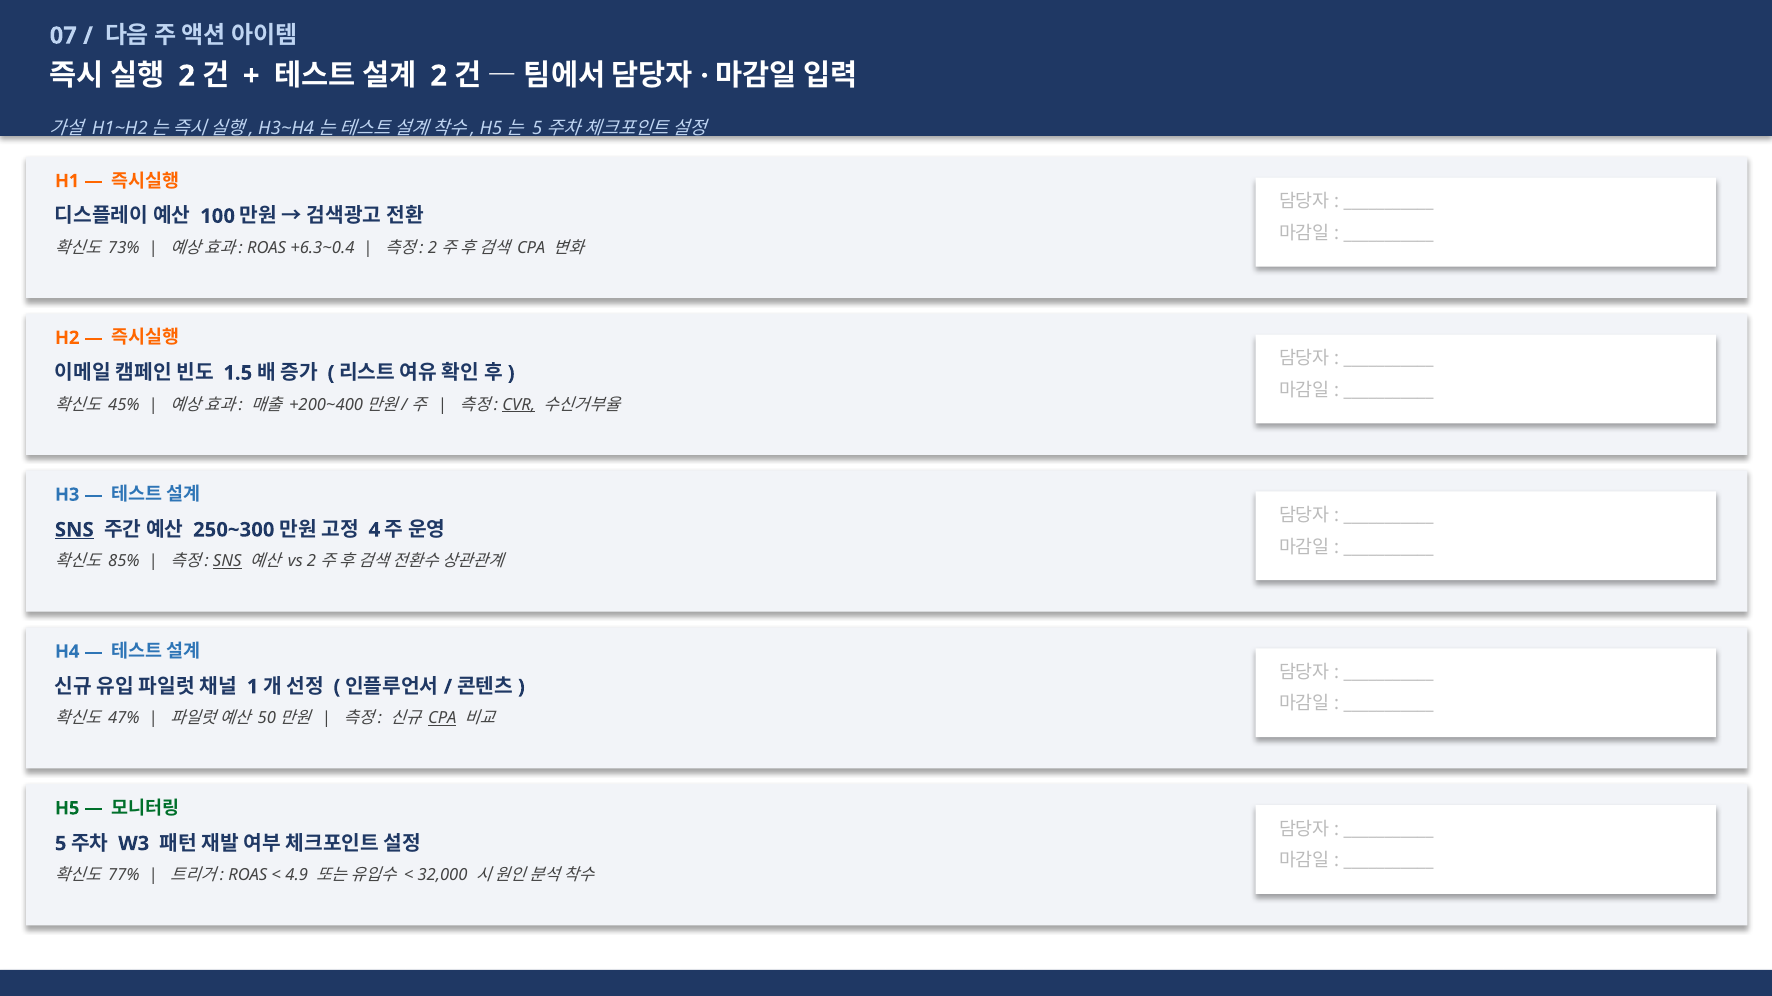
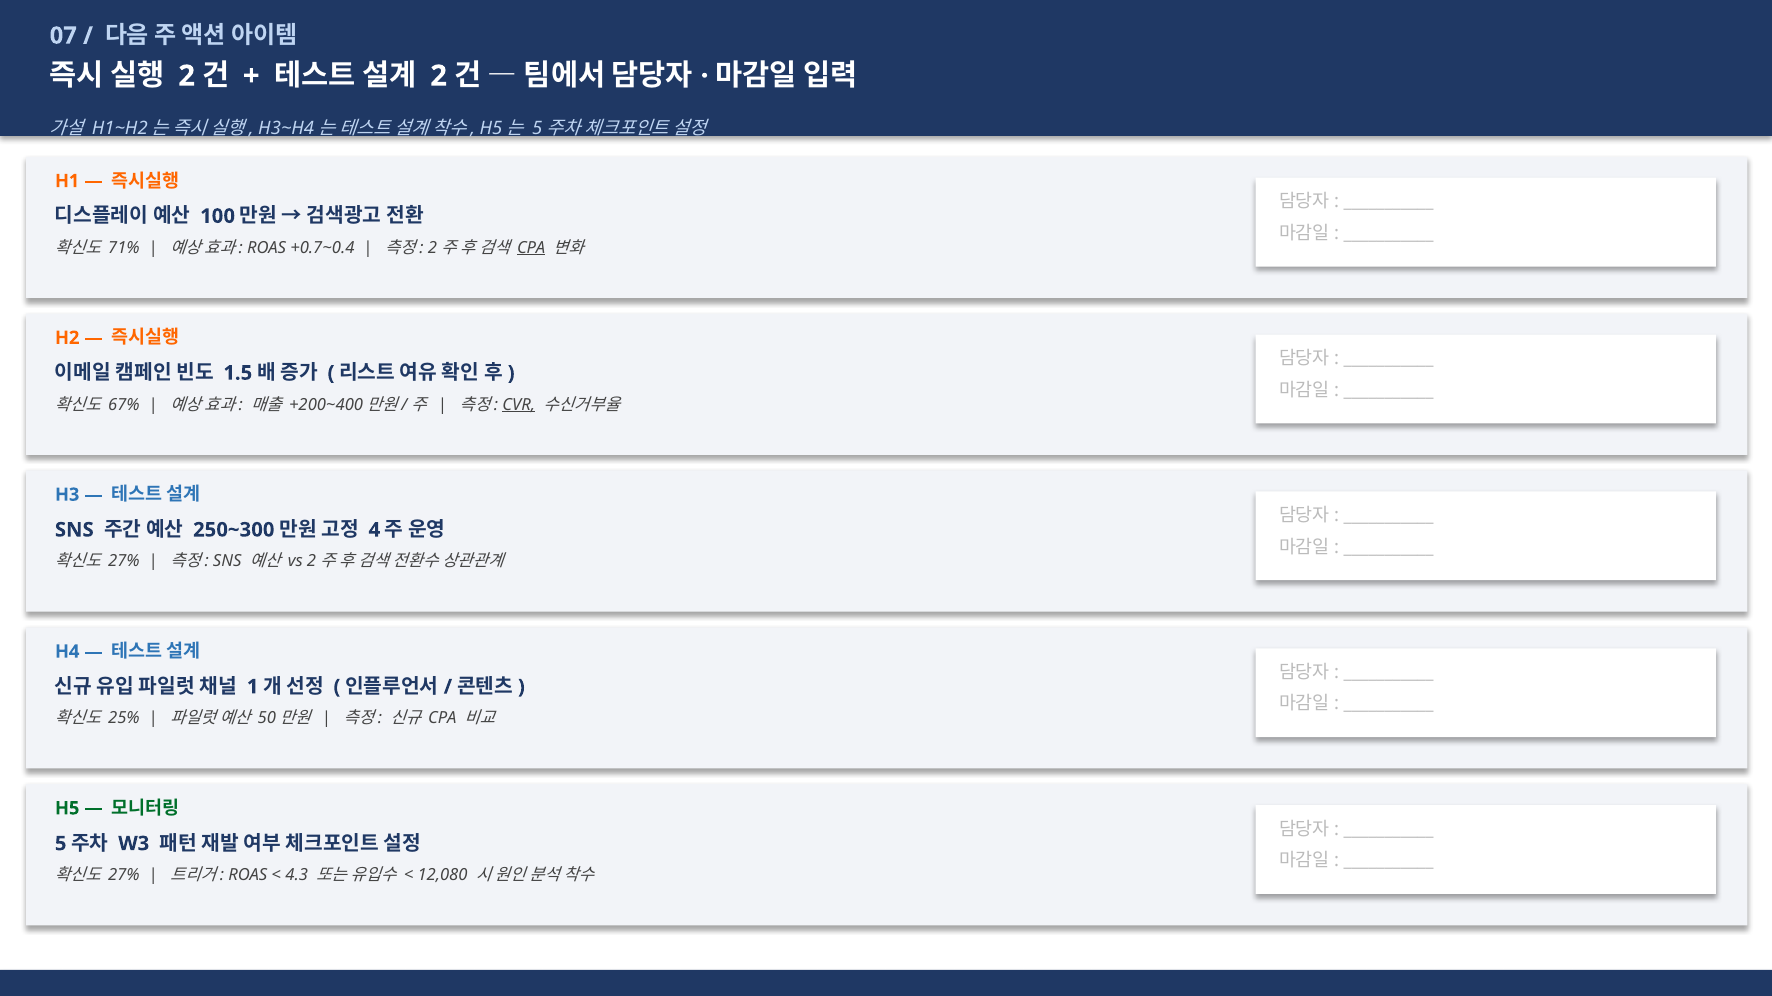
73%: 73% -> 71%
+6.3~0.4: +6.3~0.4 -> +0.7~0.4
CPA at (531, 248) underline: none -> present
45%: 45% -> 67%
SNS at (74, 530) underline: present -> none
85% at (124, 562): 85% -> 27%
SNS at (227, 562) underline: present -> none
47%: 47% -> 25%
CPA at (442, 719) underline: present -> none
77% at (124, 876): 77% -> 27%
4.9: 4.9 -> 4.3
32,000: 32,000 -> 12,080
